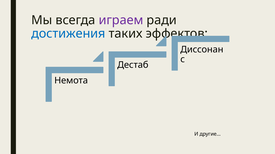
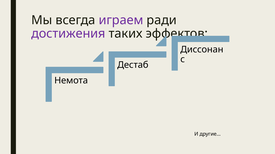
достижения colour: blue -> purple
